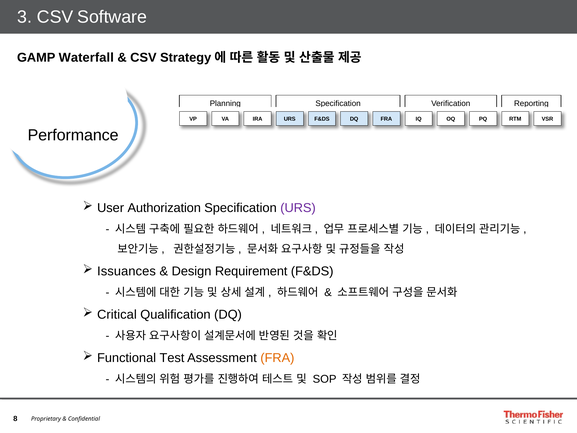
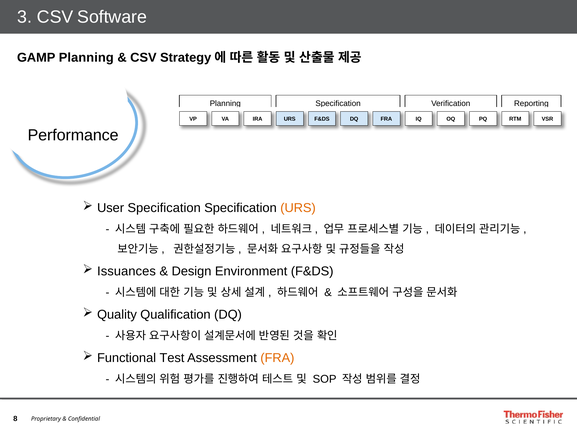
GAMP Waterfall: Waterfall -> Planning
User Authorization: Authorization -> Specification
URS at (298, 208) colour: purple -> orange
Requirement: Requirement -> Environment
Critical: Critical -> Quality
